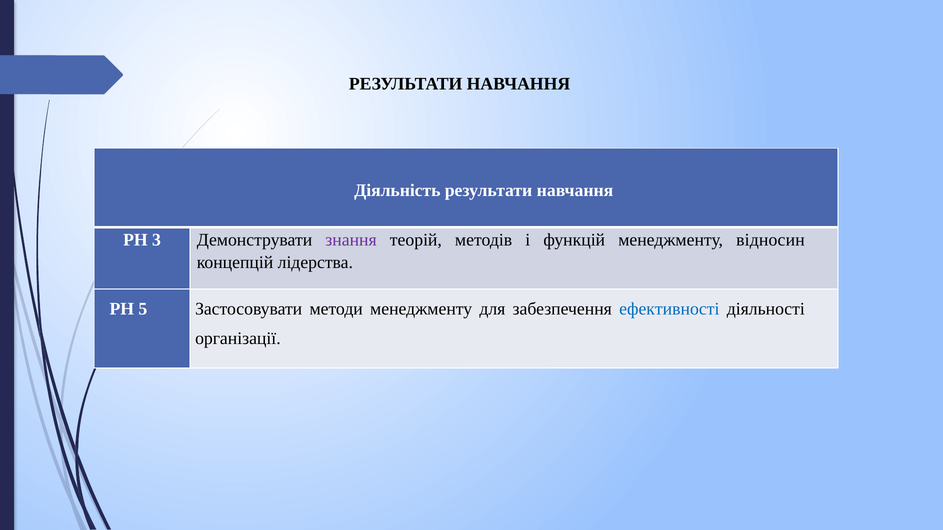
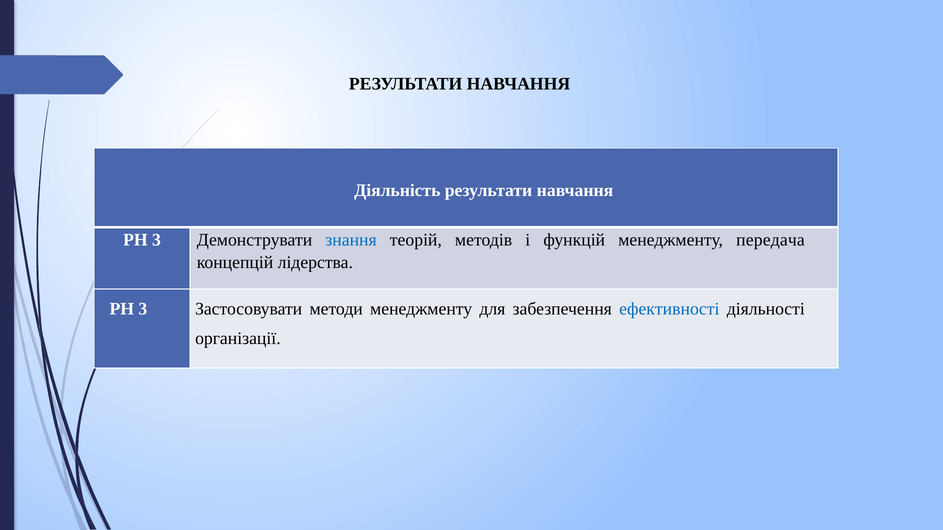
знання colour: purple -> blue
відносин: відносин -> передача
5 at (143, 309): 5 -> 3
